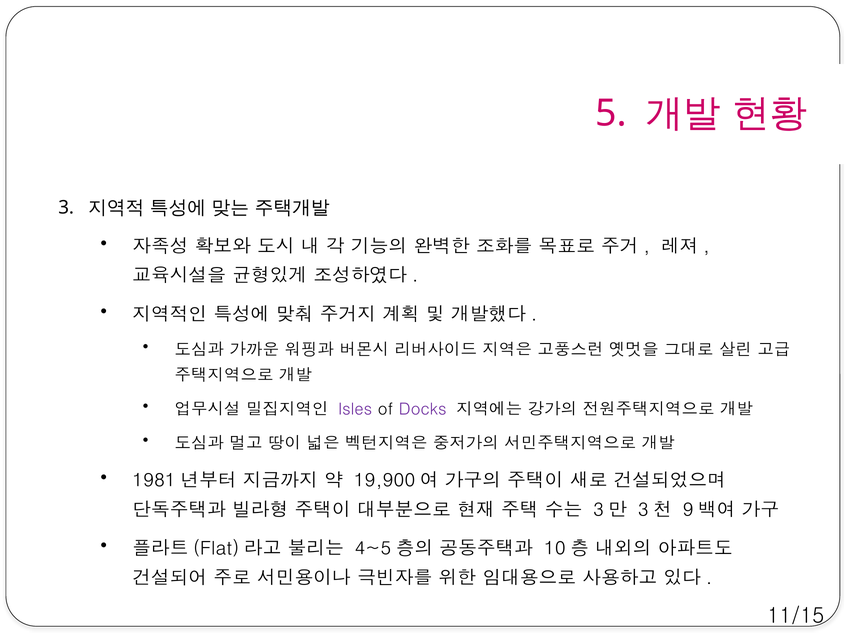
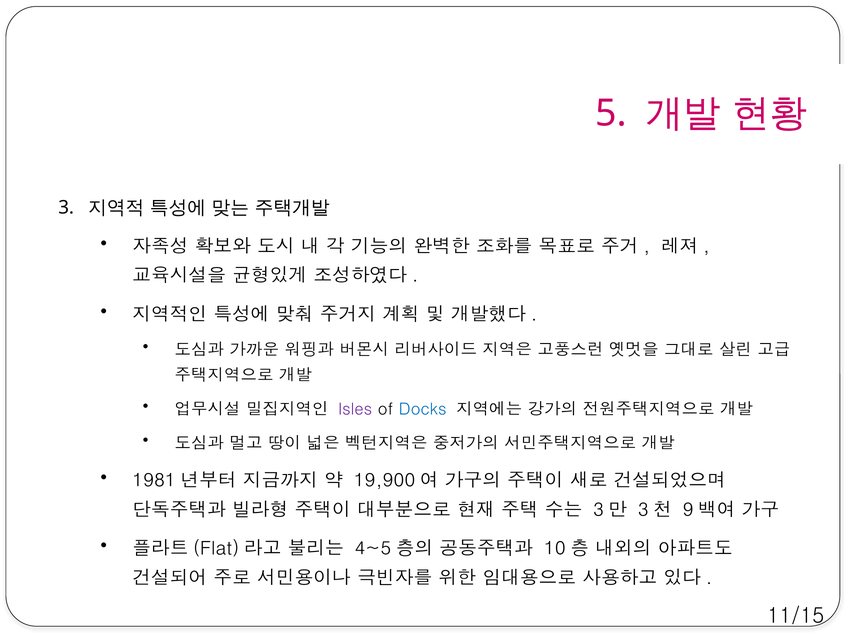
Docks colour: purple -> blue
